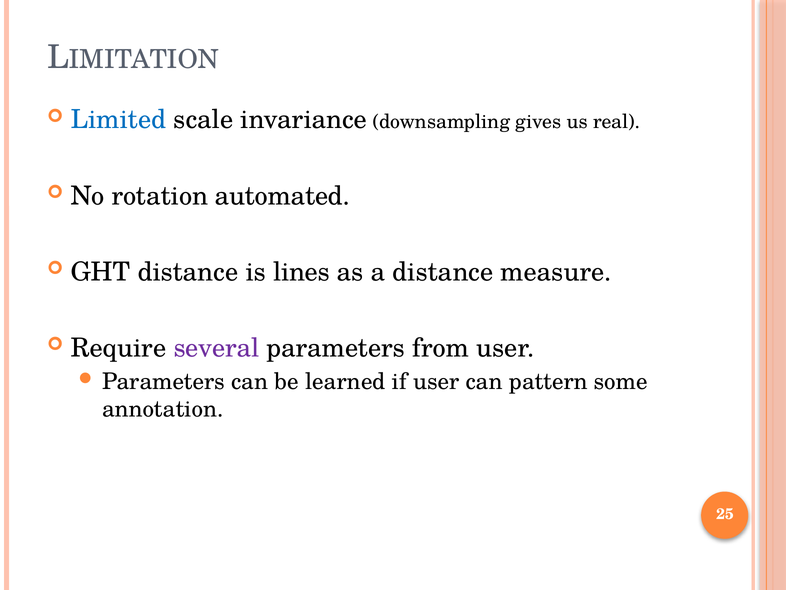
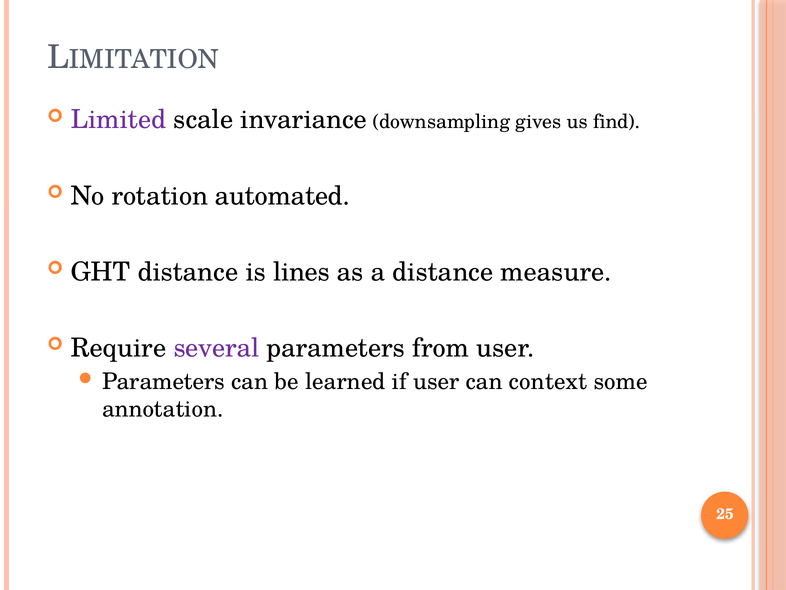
Limited colour: blue -> purple
real: real -> find
pattern: pattern -> context
